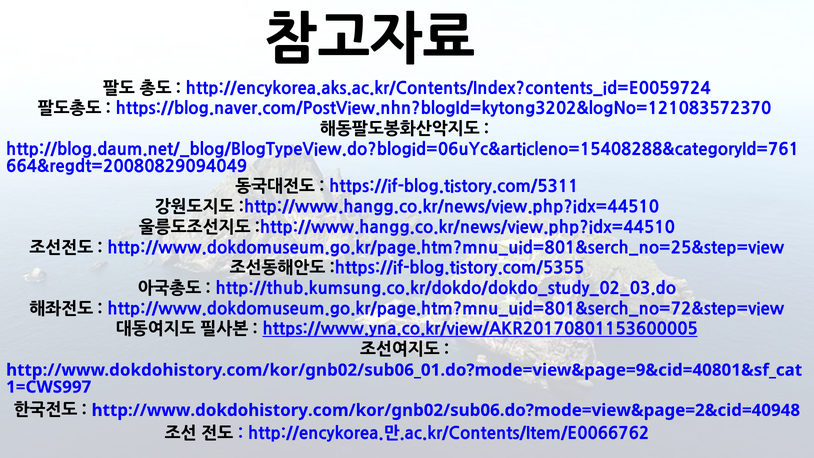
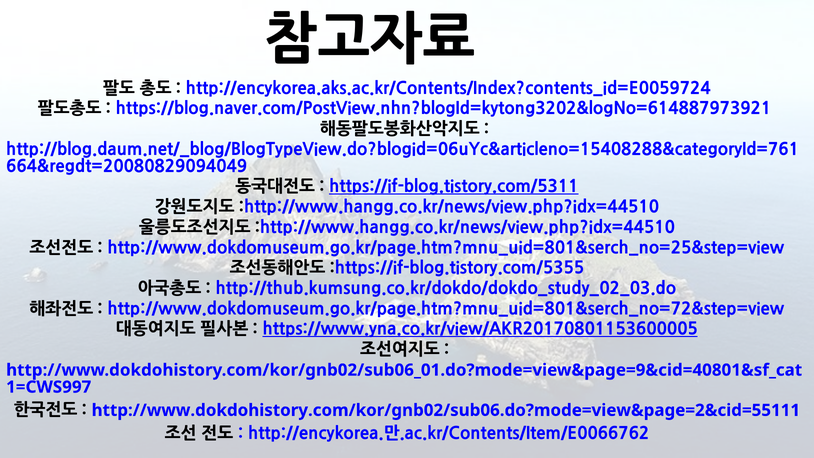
https://blog.naver.com/PostView.nhn?blogId=kytong3202&logNo=121083572370: https://blog.naver.com/PostView.nhn?blogId=kytong3202&logNo=121083572370 -> https://blog.naver.com/PostView.nhn?blogId=kytong3202&logNo=614887973921
https://if-blog.tistory.com/5311 underline: none -> present
http://www.dokdohistory.com/kor/gnb02/sub06.do?mode=view&page=2&cid=40948: http://www.dokdohistory.com/kor/gnb02/sub06.do?mode=view&page=2&cid=40948 -> http://www.dokdohistory.com/kor/gnb02/sub06.do?mode=view&page=2&cid=55111
